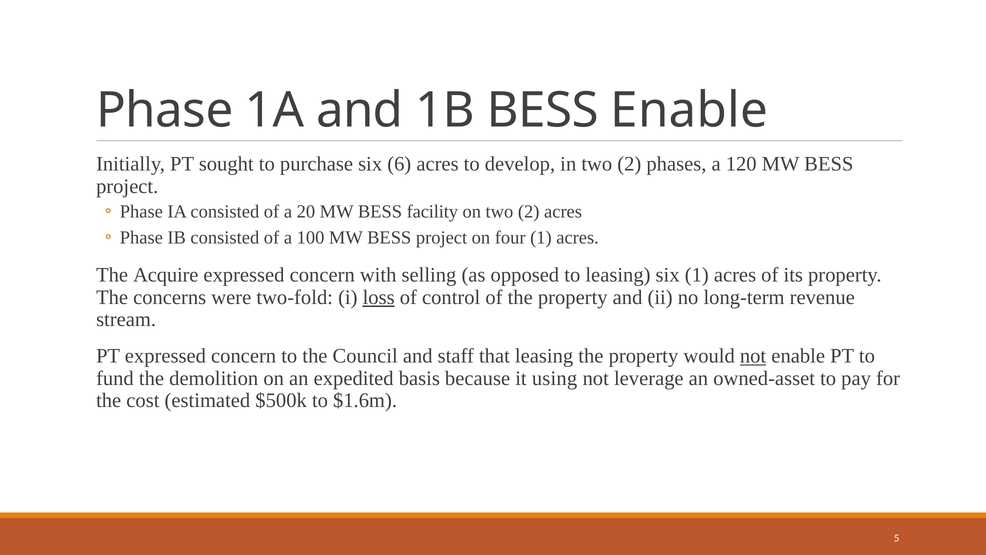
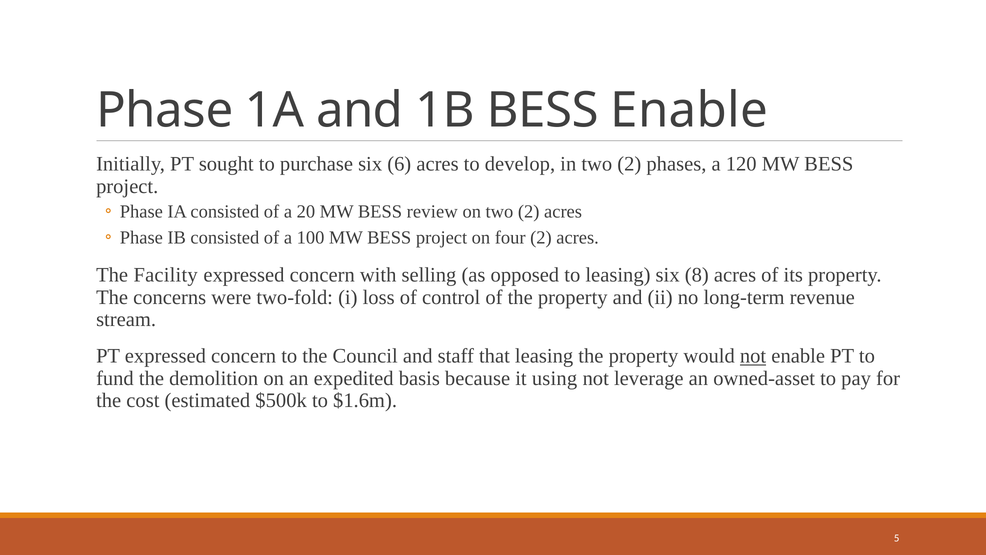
facility: facility -> review
four 1: 1 -> 2
Acquire: Acquire -> Facility
six 1: 1 -> 8
loss underline: present -> none
